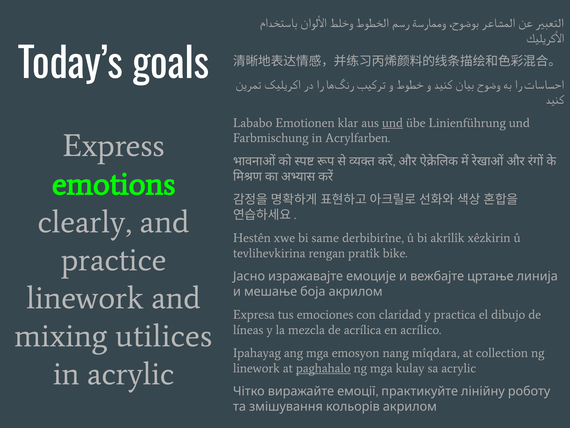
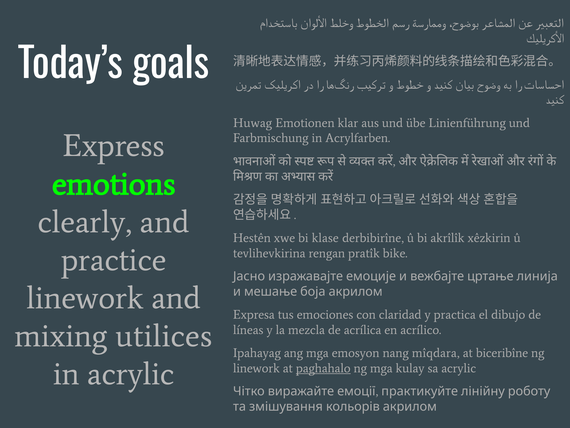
Lababo: Lababo -> Huwag
und at (392, 123) underline: present -> none
same: same -> klase
collection: collection -> biceribîne
